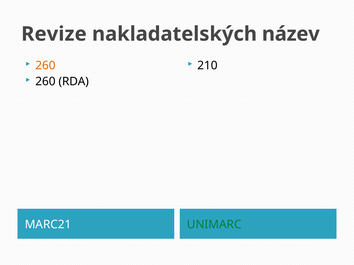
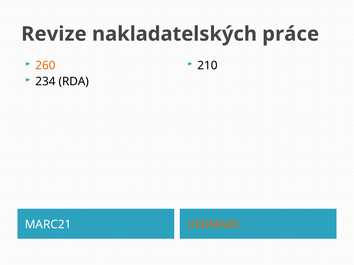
název: název -> práce
260 at (45, 82): 260 -> 234
UNIMARC colour: green -> orange
